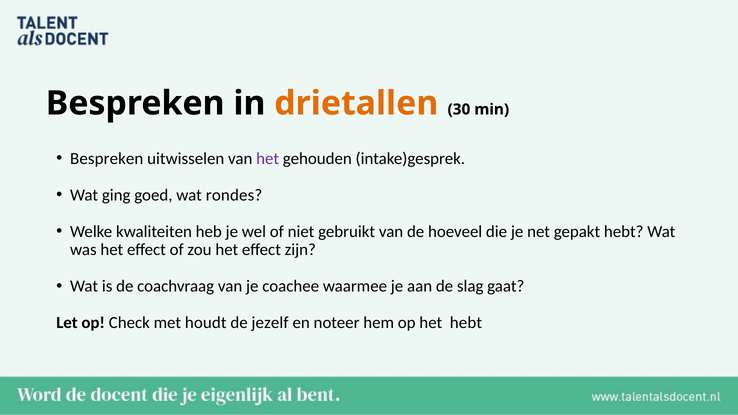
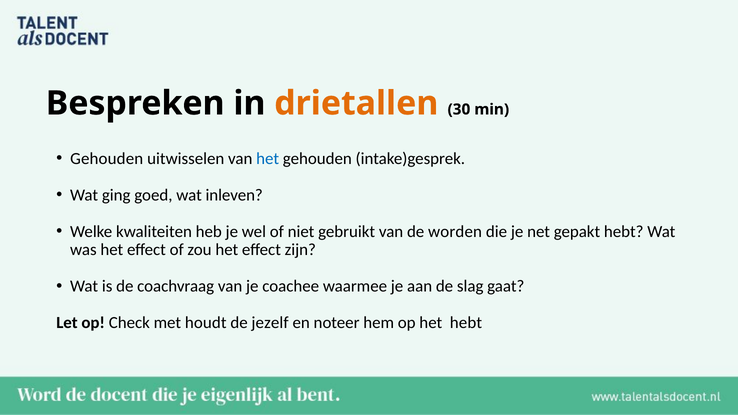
Bespreken at (107, 159): Bespreken -> Gehouden
het at (268, 159) colour: purple -> blue
rondes: rondes -> inleven
hoeveel: hoeveel -> worden
